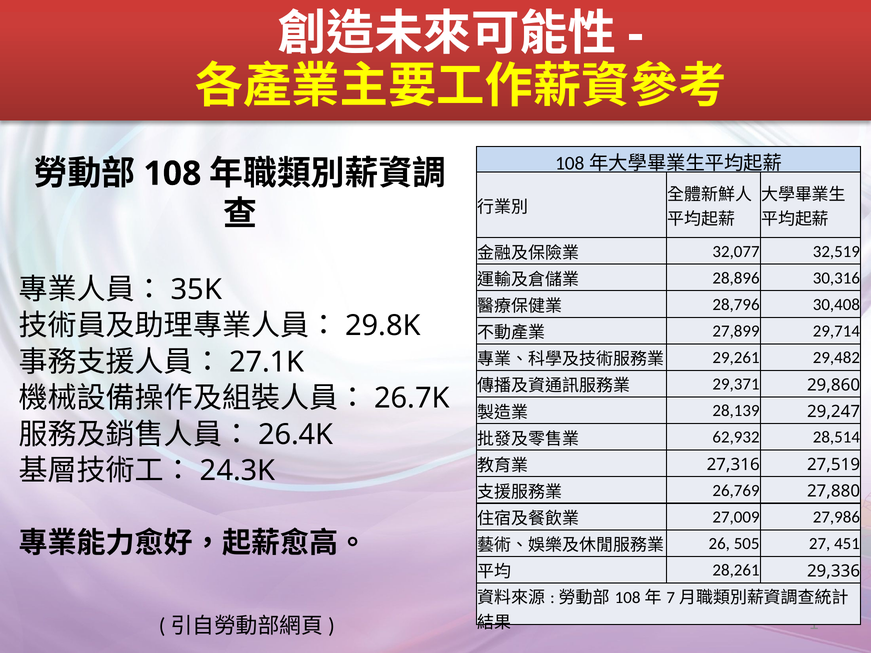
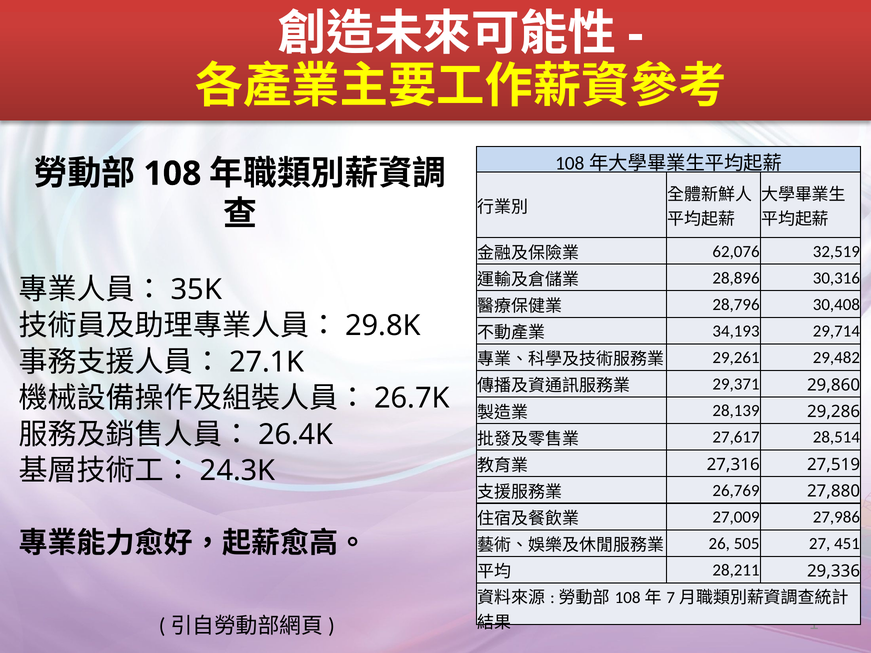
32,077: 32,077 -> 62,076
27,899: 27,899 -> 34,193
29,247: 29,247 -> 29,286
62,932: 62,932 -> 27,617
28,261: 28,261 -> 28,211
